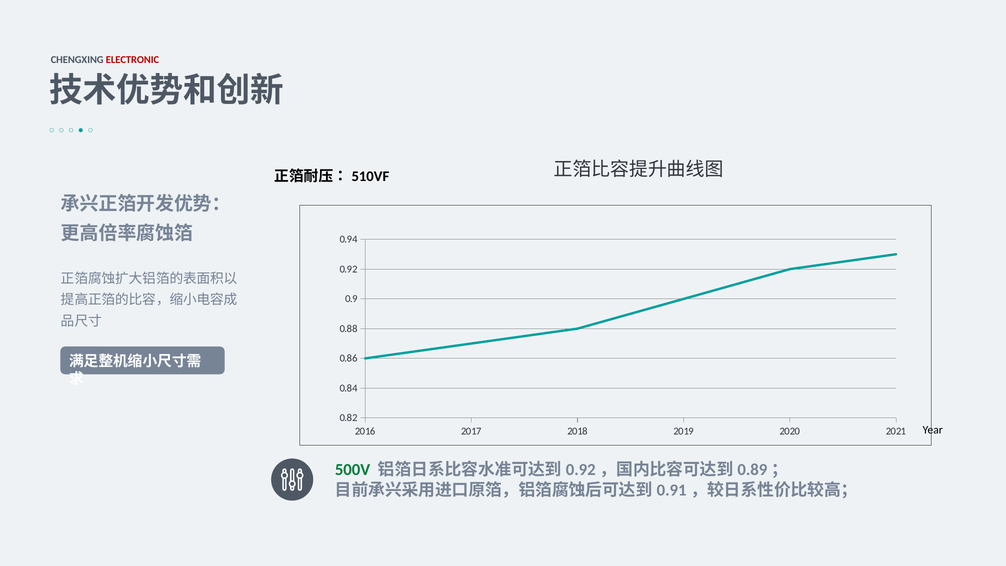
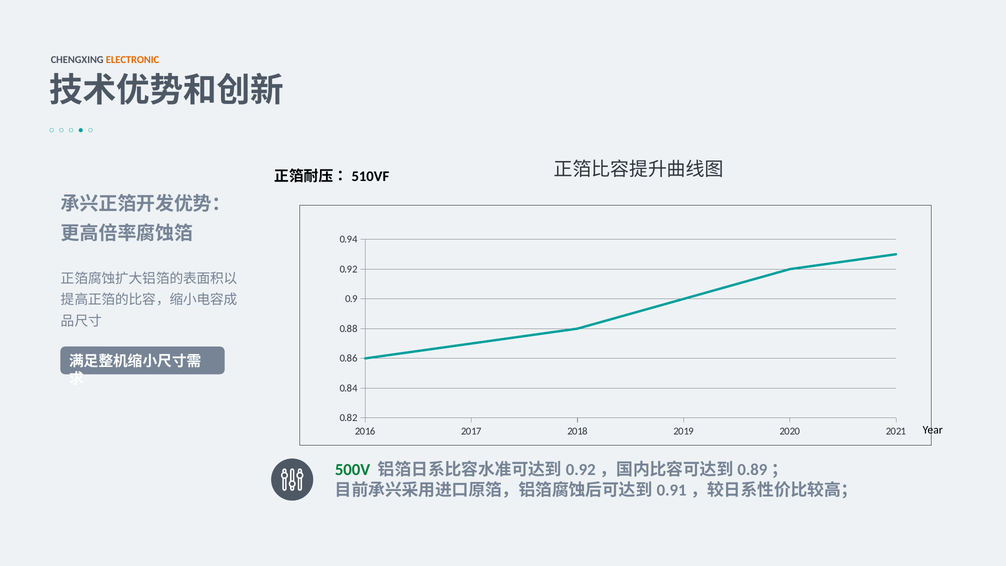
ELECTRONIC colour: red -> orange
